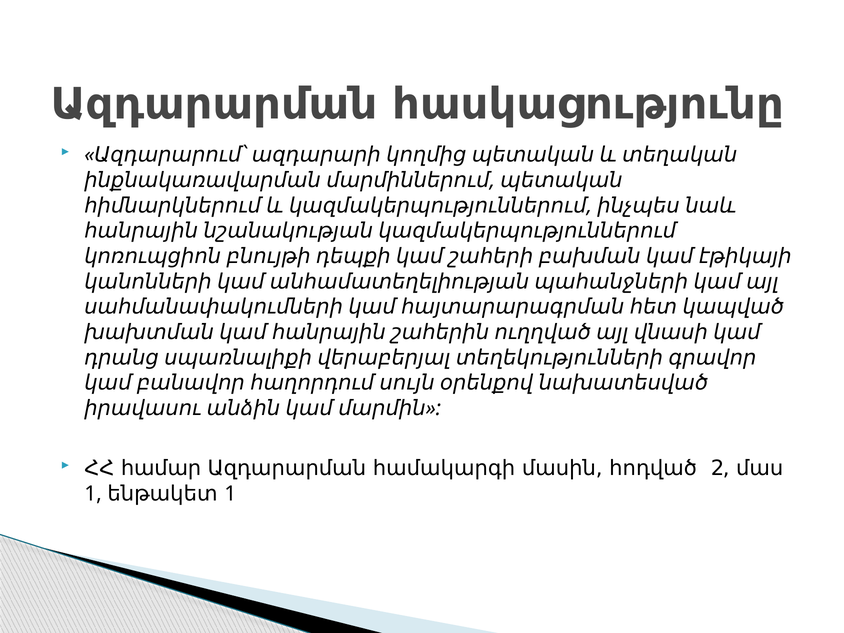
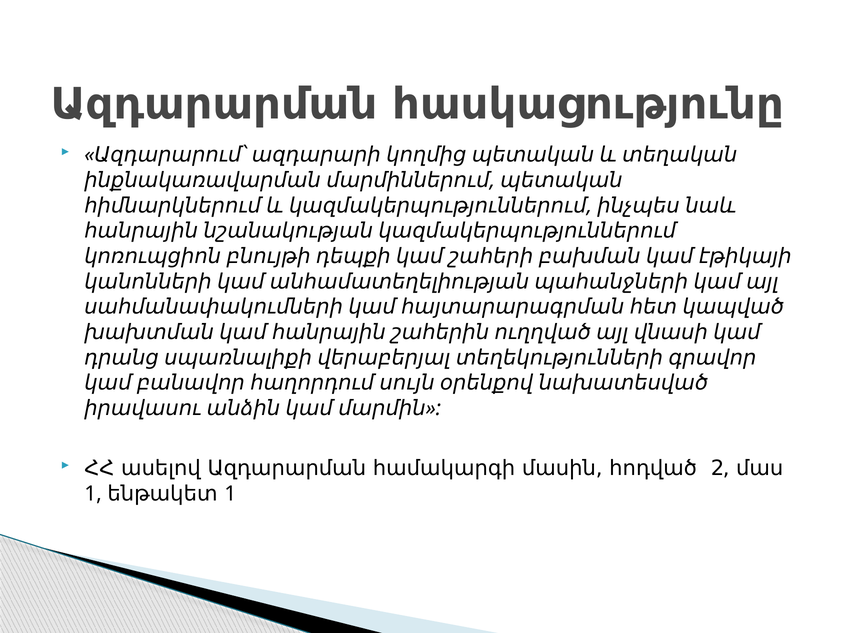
համար: համար -> ասելով
